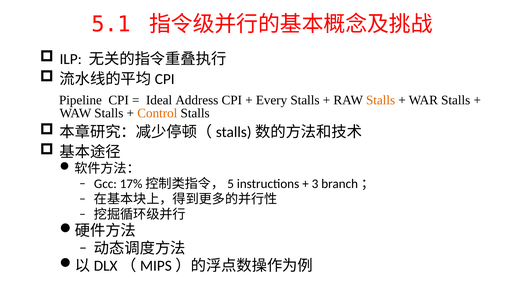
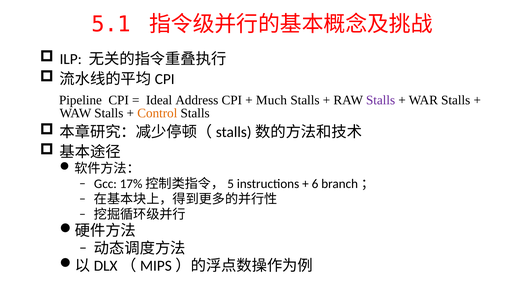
Every: Every -> Much
Stalls at (381, 100) colour: orange -> purple
3: 3 -> 6
